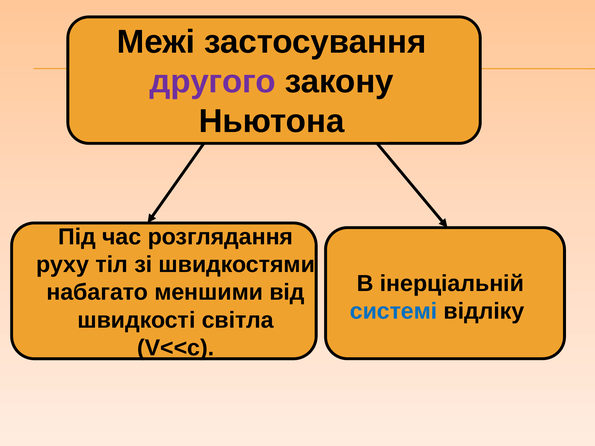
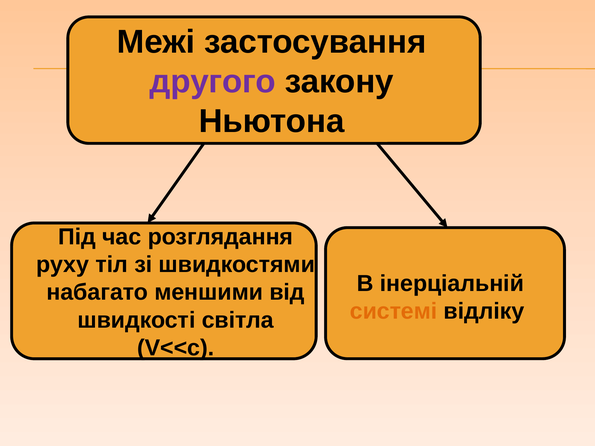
системі colour: blue -> orange
